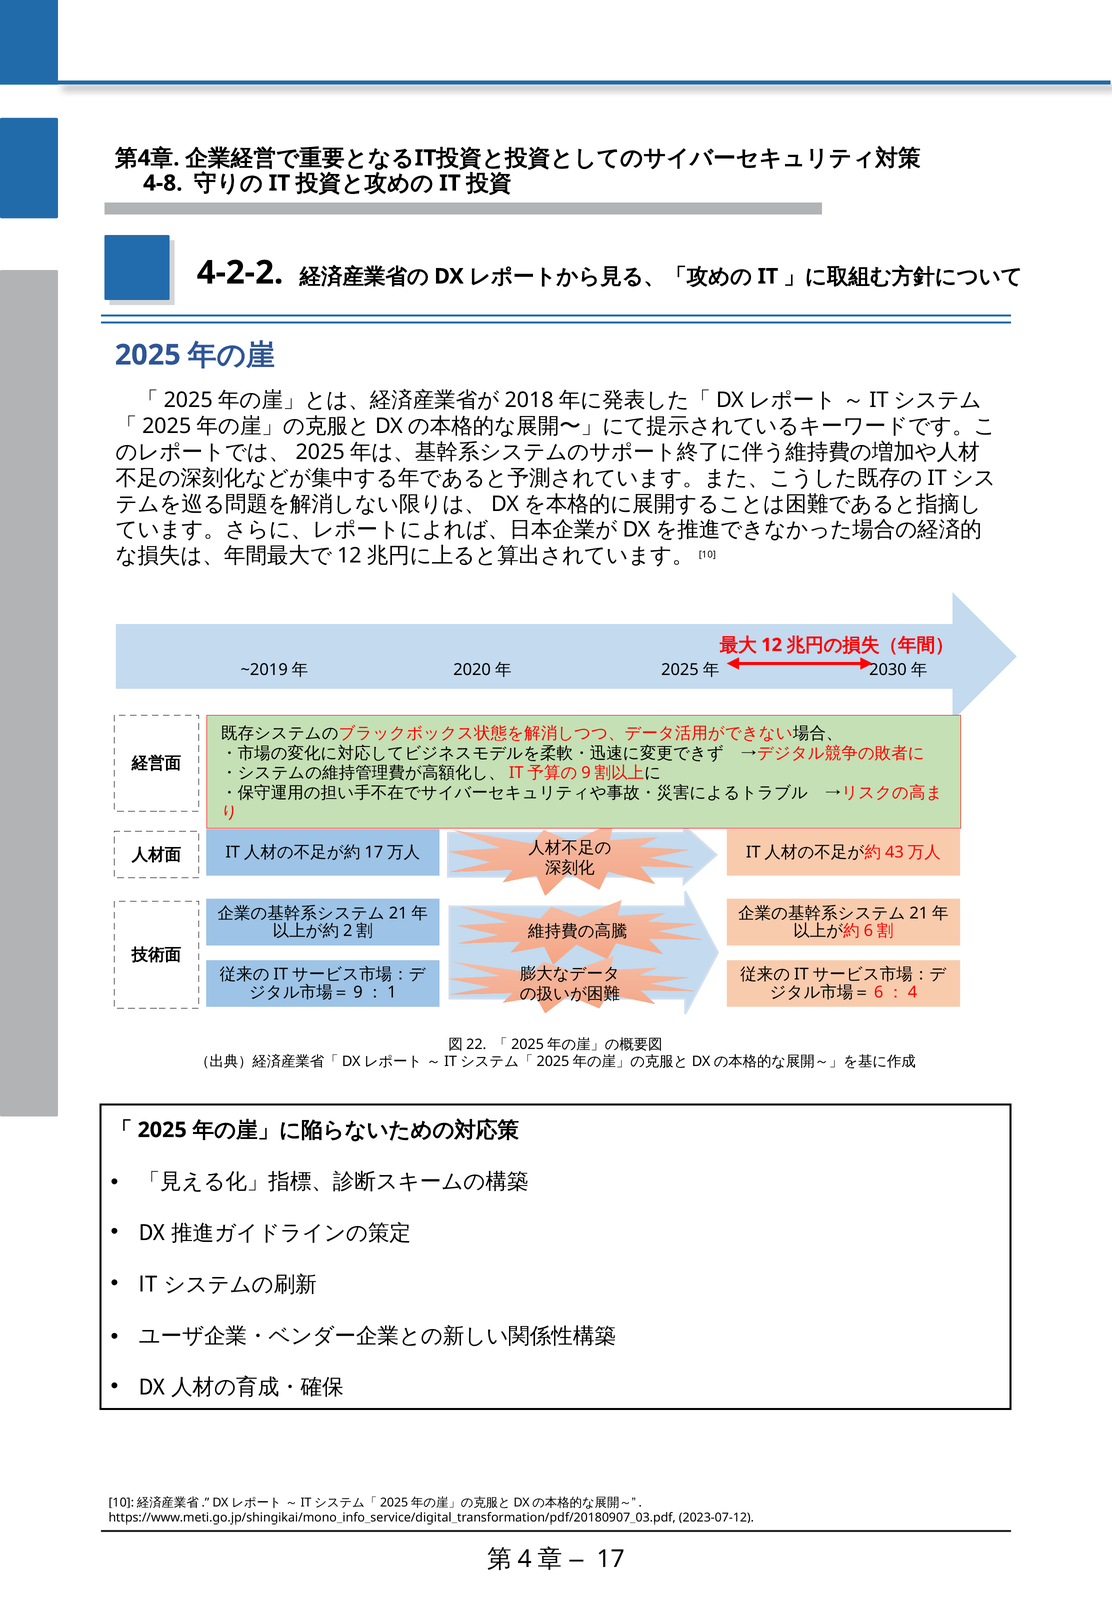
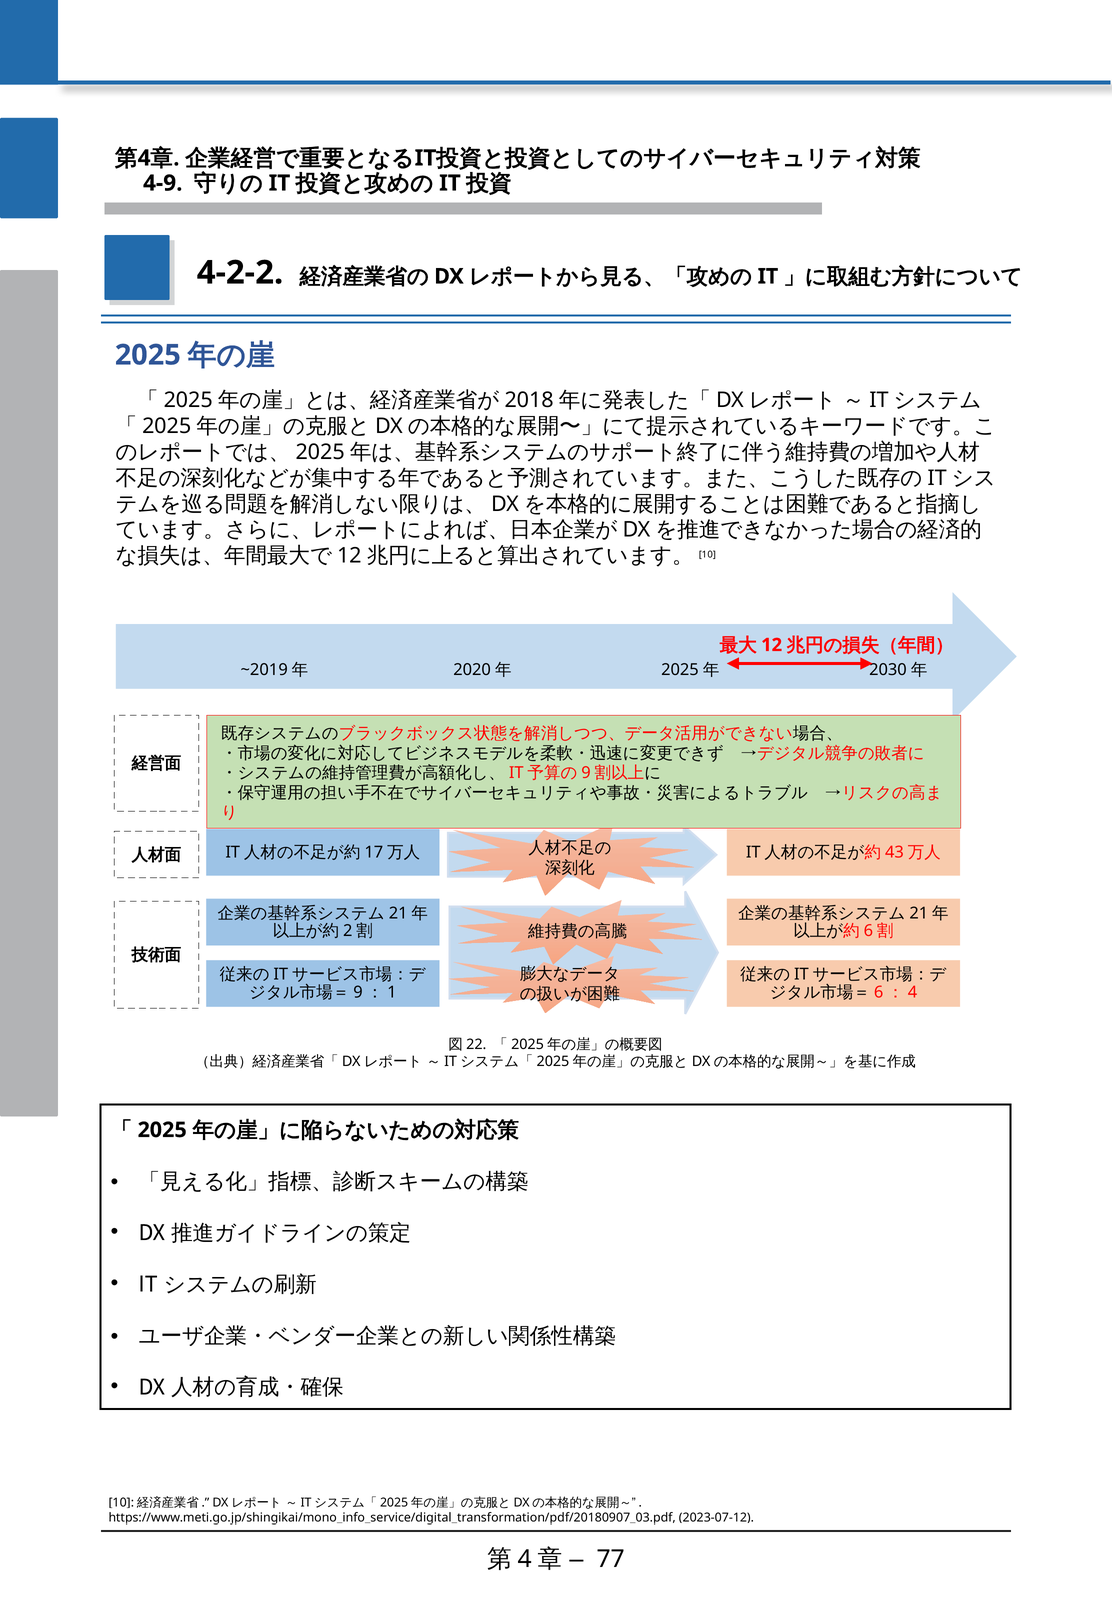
4-8: 4-8 -> 4-9
17: 17 -> 77
